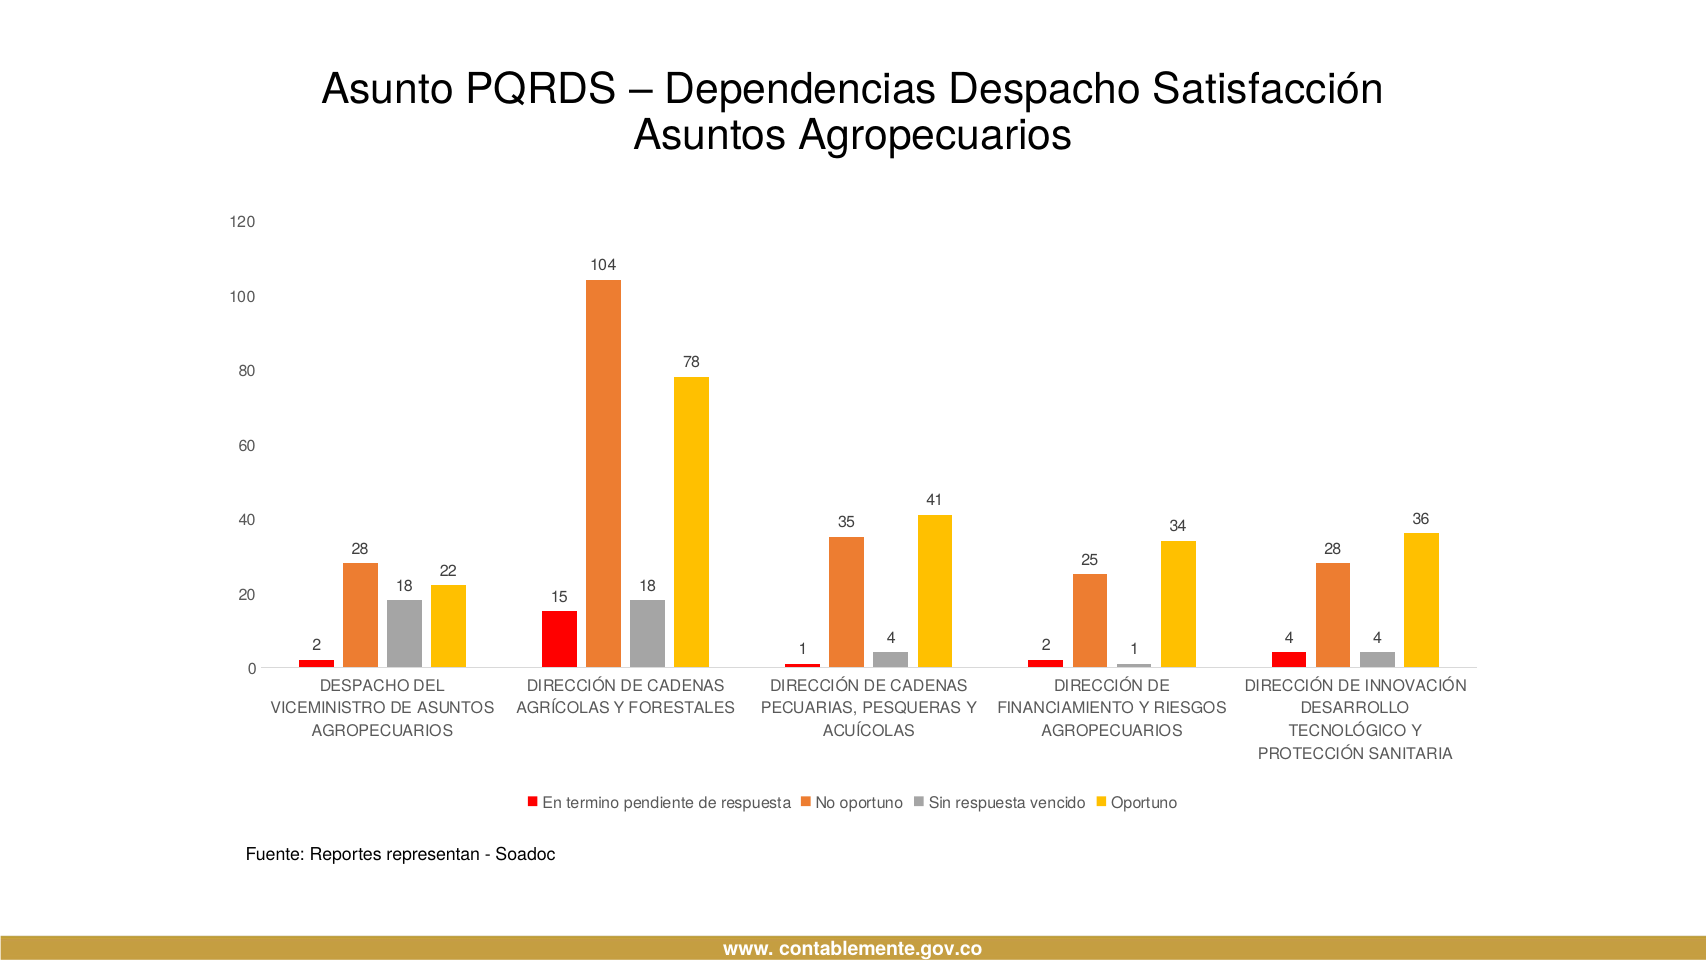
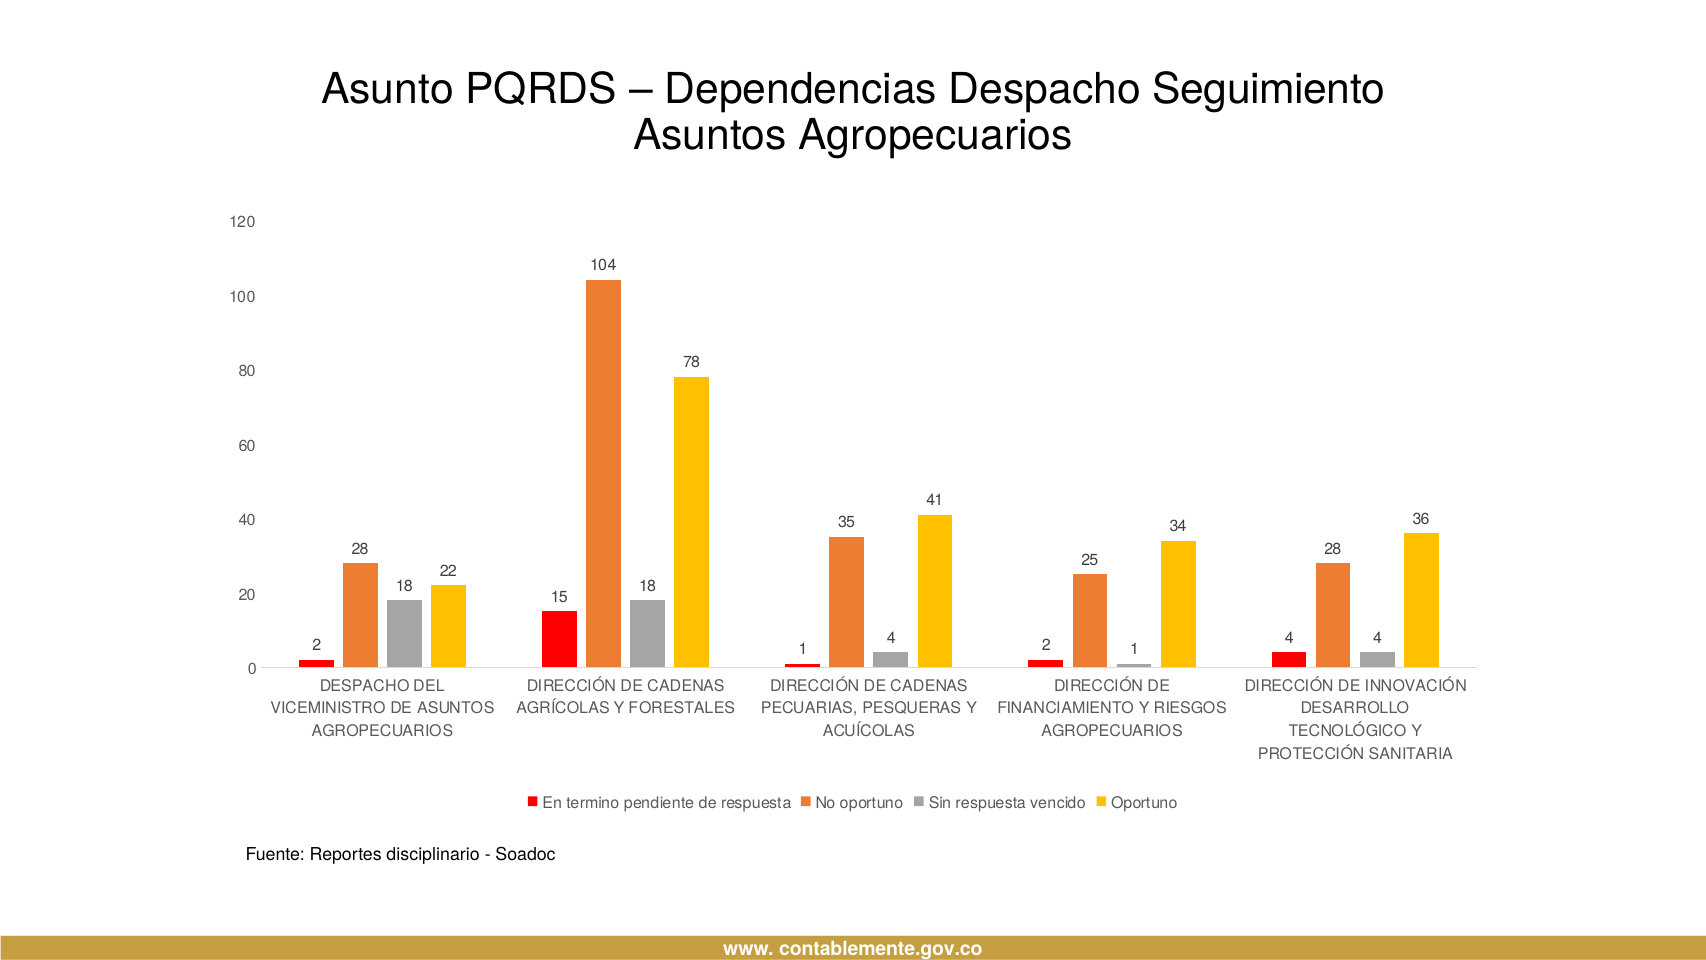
Satisfacción: Satisfacción -> Seguimiento
representan: representan -> disciplinario
